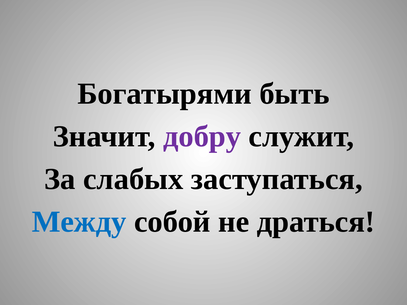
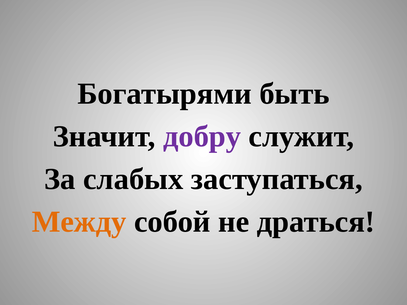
Между colour: blue -> orange
